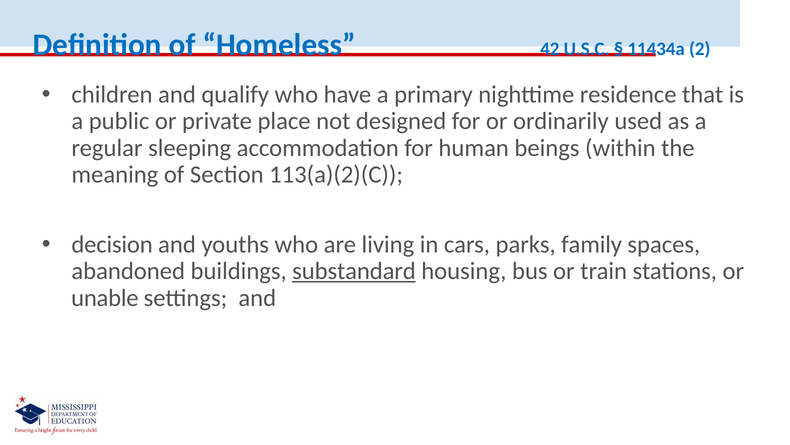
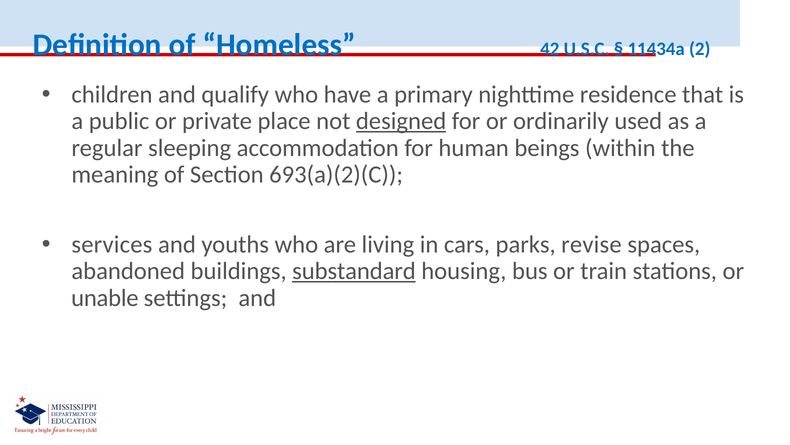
designed underline: none -> present
113(a)(2)(C: 113(a)(2)(C -> 693(a)(2)(C
decision: decision -> services
family: family -> revise
